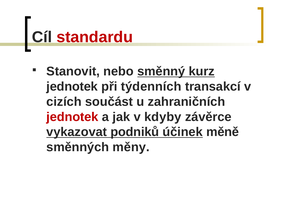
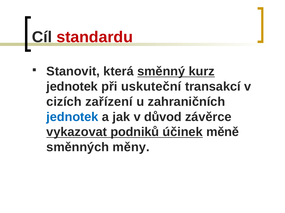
nebo: nebo -> která
týdenních: týdenních -> uskuteční
součást: součást -> zařízení
jednotek at (72, 117) colour: red -> blue
kdyby: kdyby -> důvod
